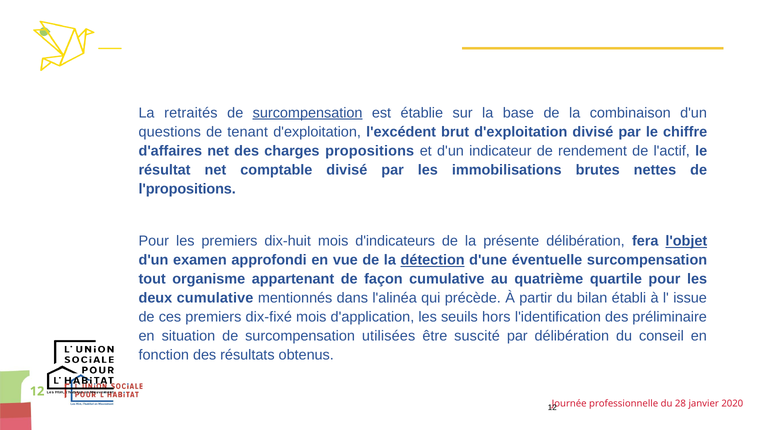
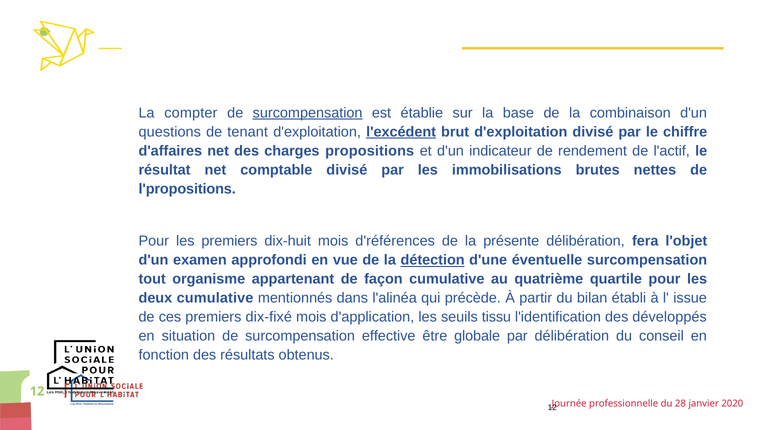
retraités: retraités -> compter
l'excédent underline: none -> present
d'indicateurs: d'indicateurs -> d'références
l'objet underline: present -> none
hors: hors -> tissu
préliminaire: préliminaire -> développés
utilisées: utilisées -> effective
suscité: suscité -> globale
